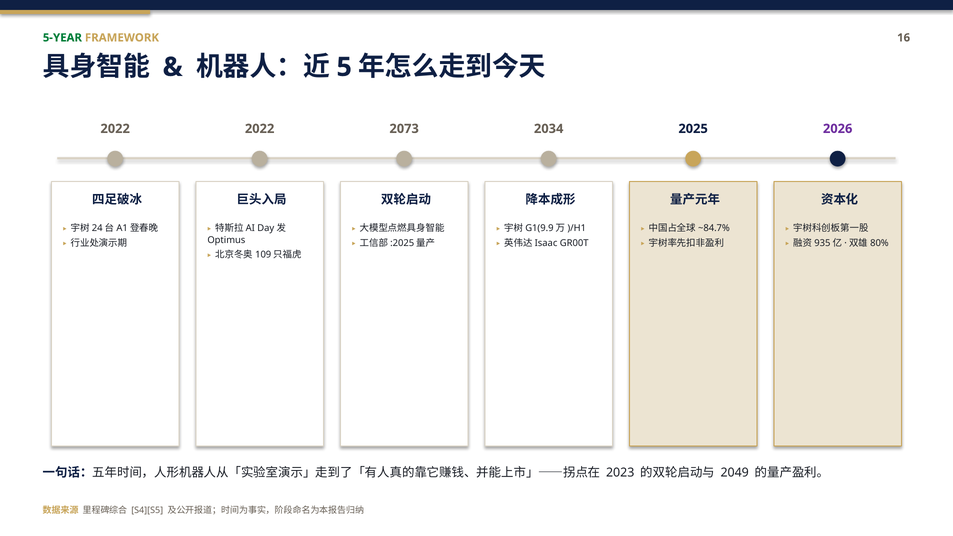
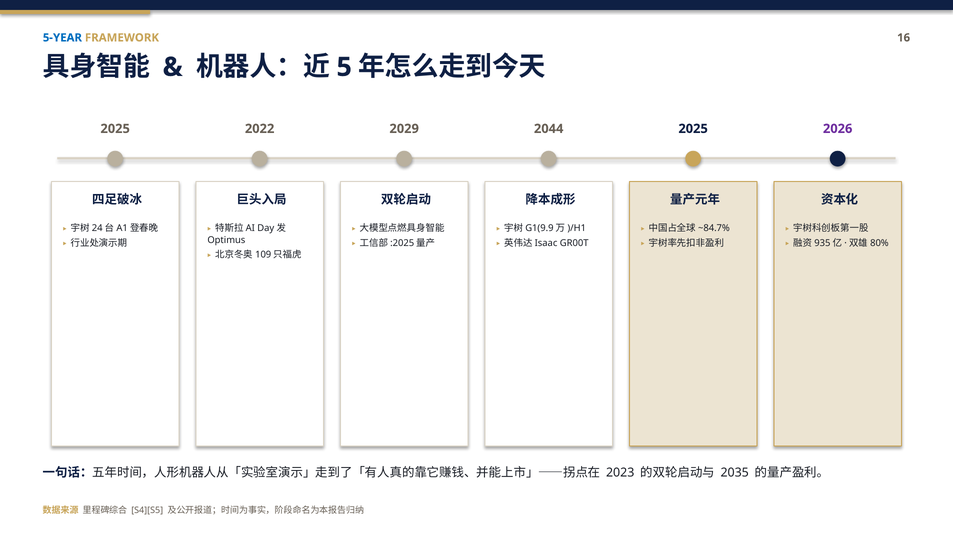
5-YEAR colour: green -> blue
2022 at (115, 129): 2022 -> 2025
2073: 2073 -> 2029
2034: 2034 -> 2044
2049: 2049 -> 2035
